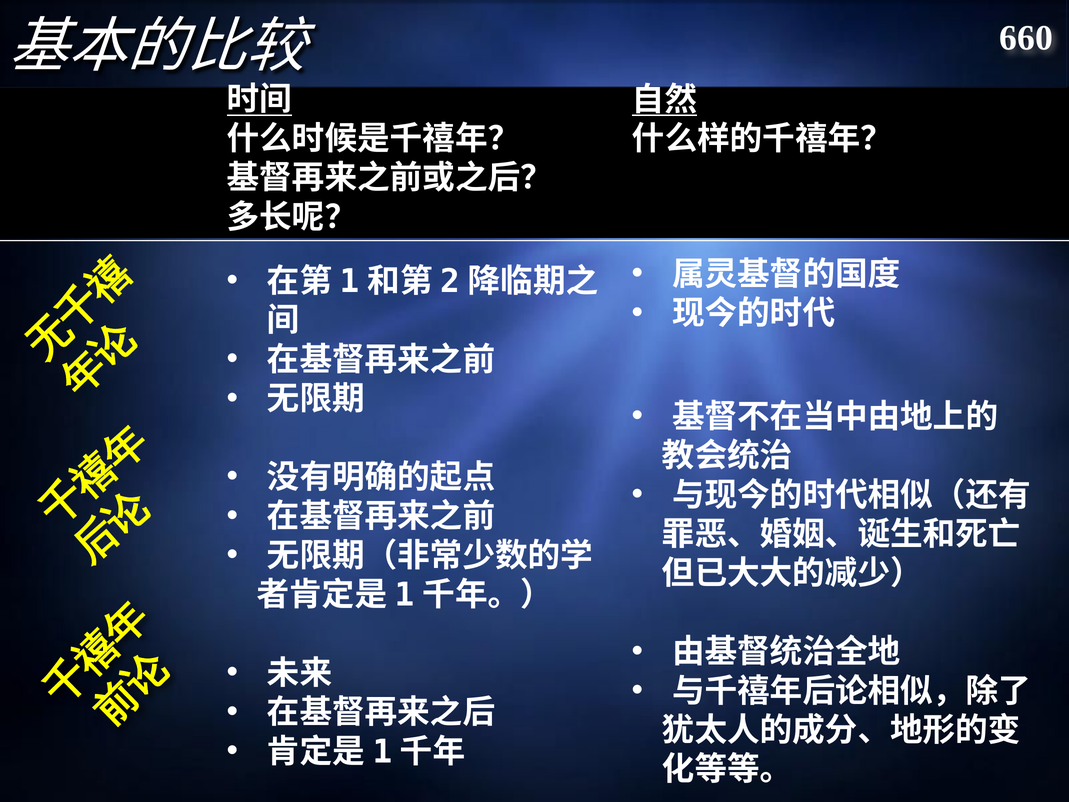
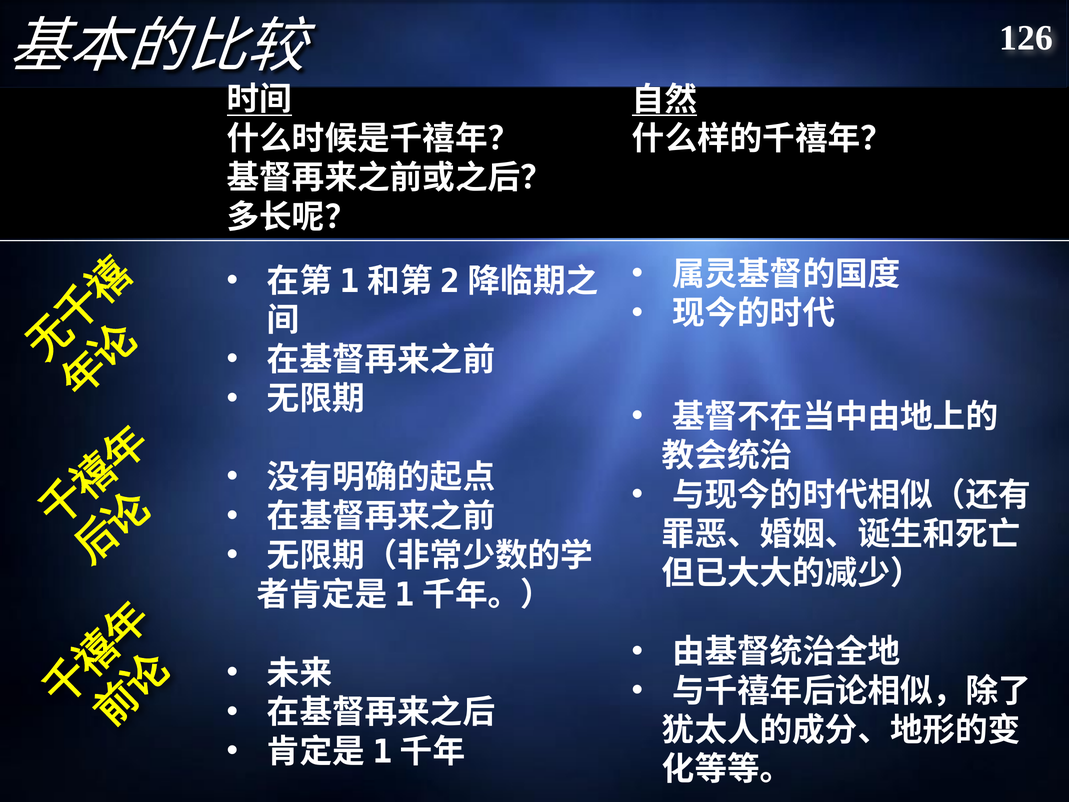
660: 660 -> 126
